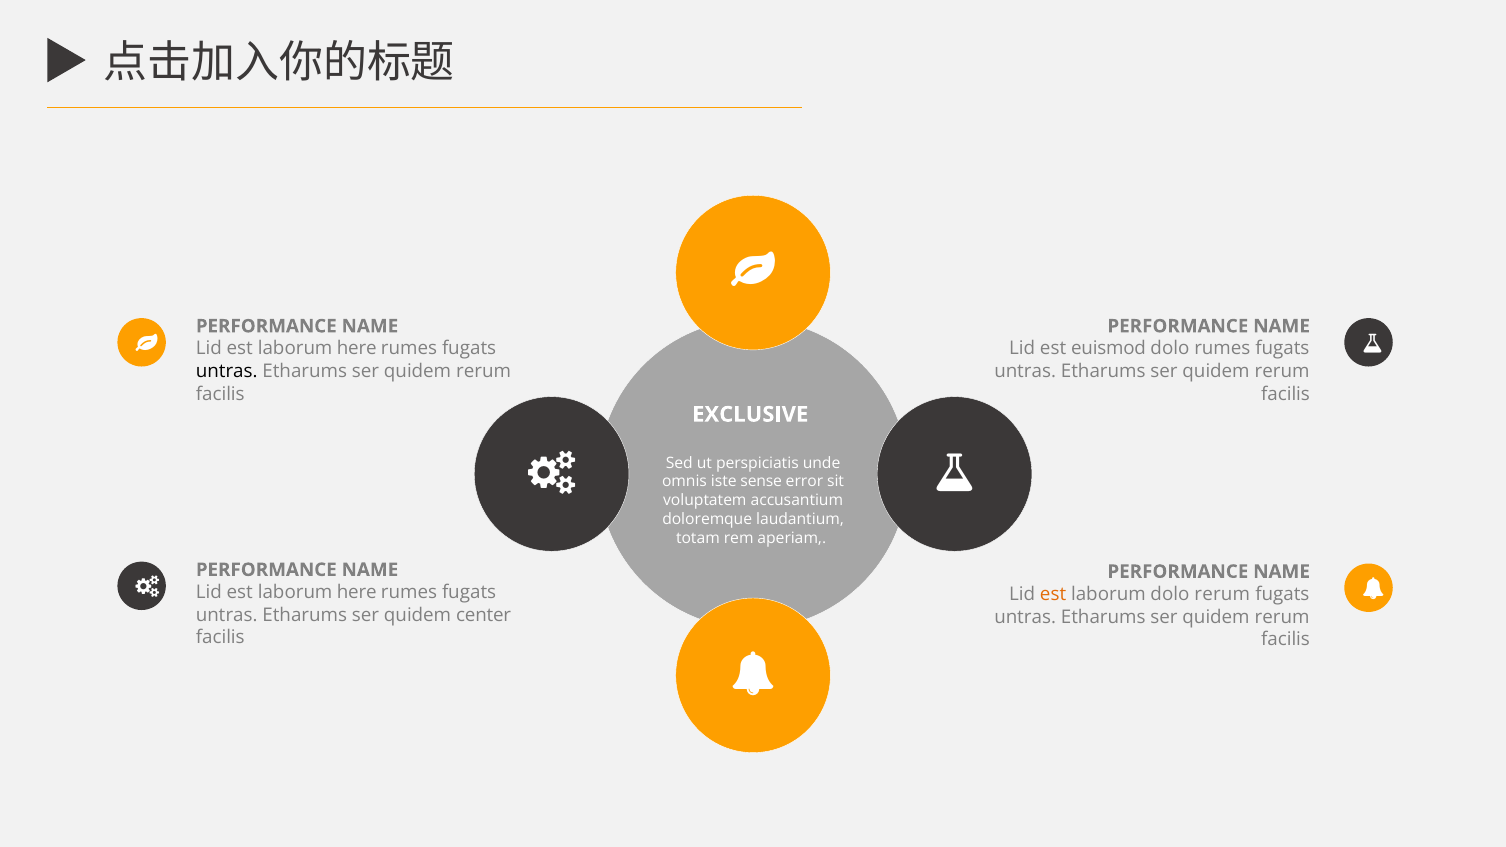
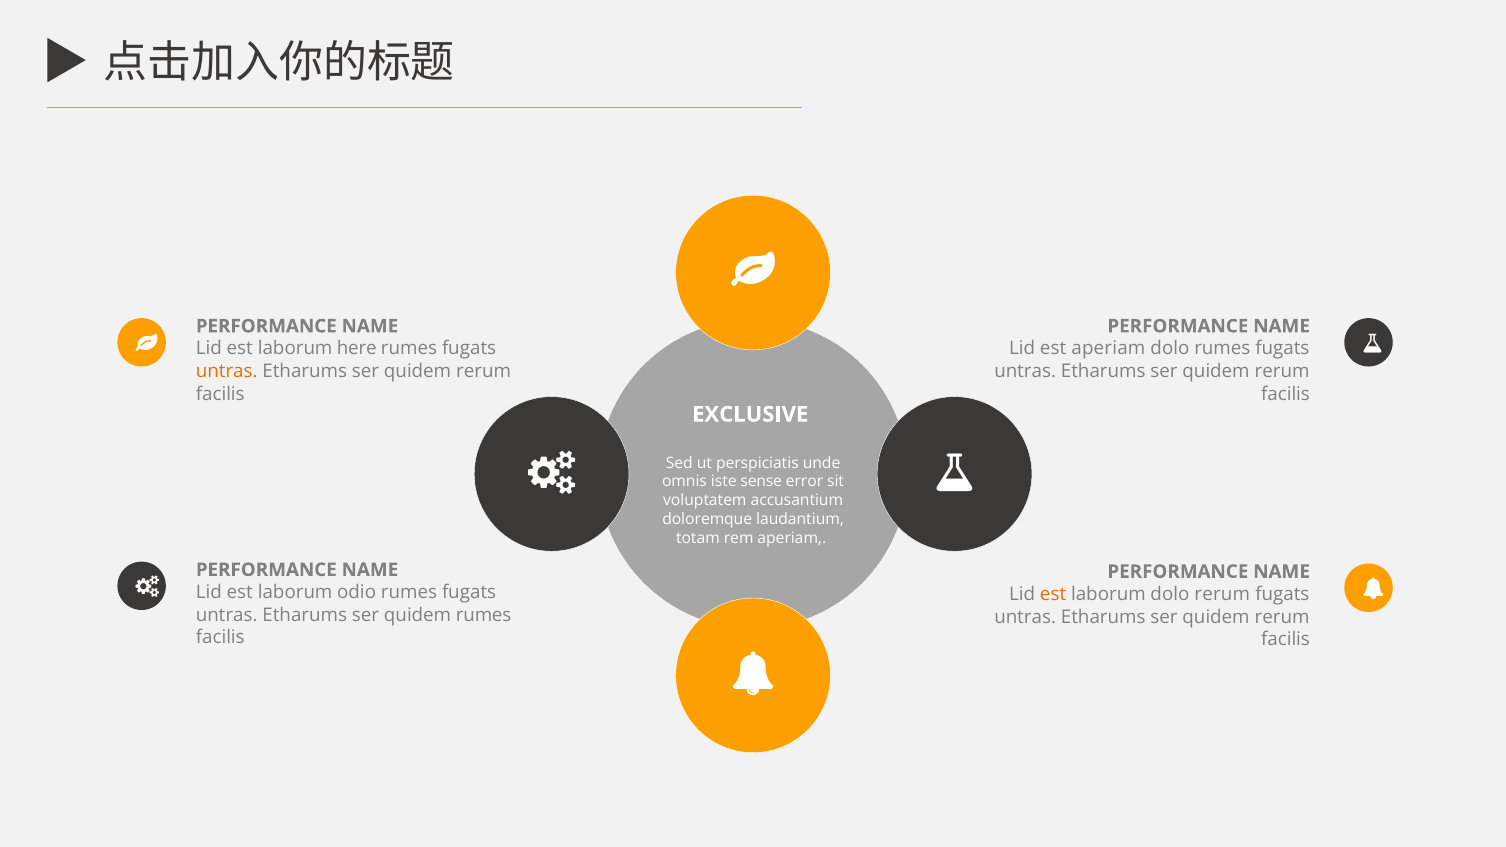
est euismod: euismod -> aperiam
untras at (227, 372) colour: black -> orange
here at (357, 593): here -> odio
quidem center: center -> rumes
